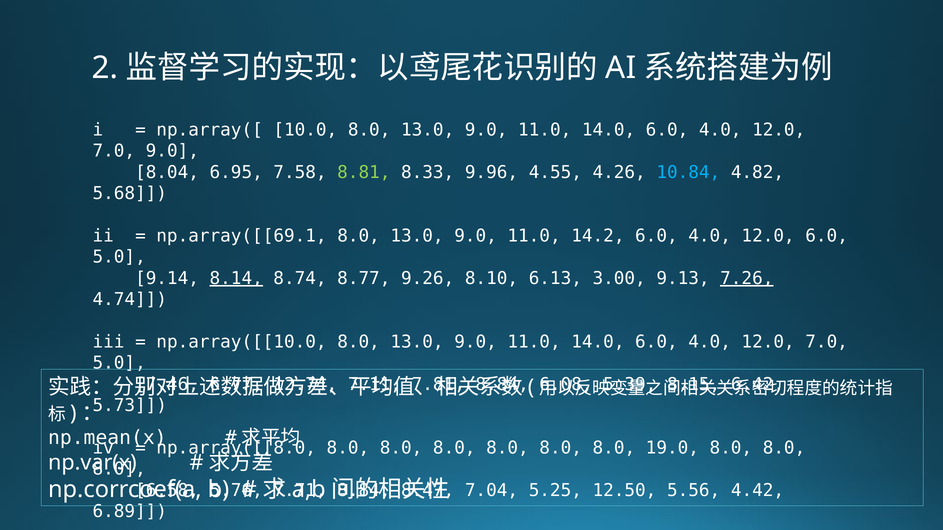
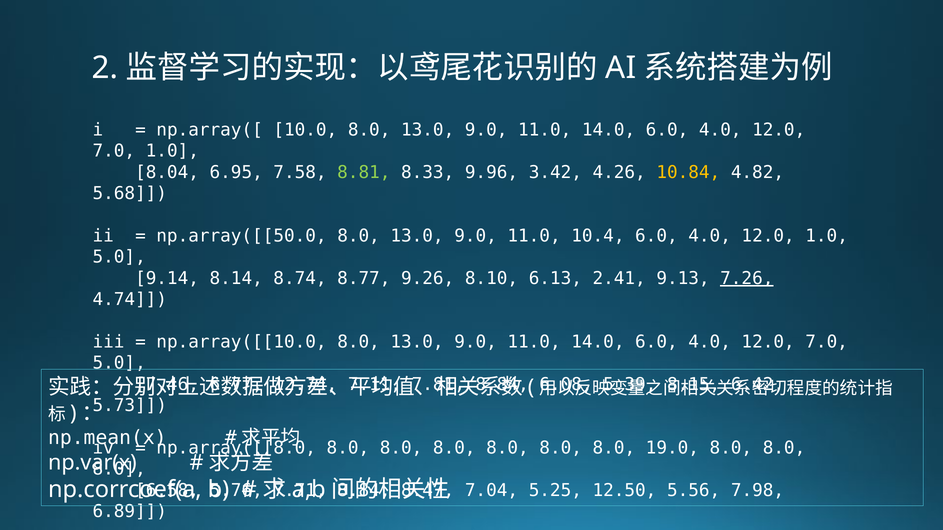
7.0 9.0: 9.0 -> 1.0
4.55: 4.55 -> 3.42
10.84 colour: light blue -> yellow
np.array([[69.1: np.array([[69.1 -> np.array([[50.0
14.2: 14.2 -> 10.4
12.0 6.0: 6.0 -> 1.0
8.14 underline: present -> none
3.00: 3.00 -> 2.41
4.42: 4.42 -> 7.98
